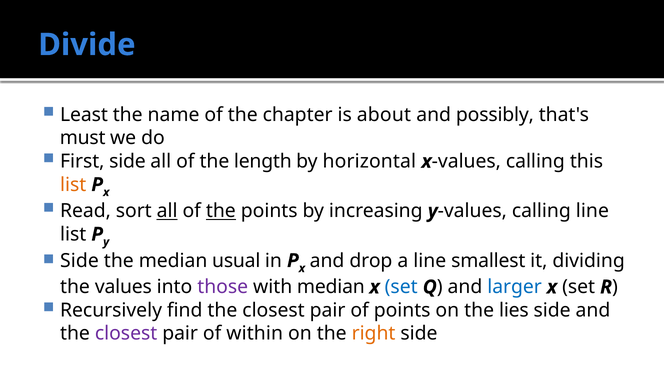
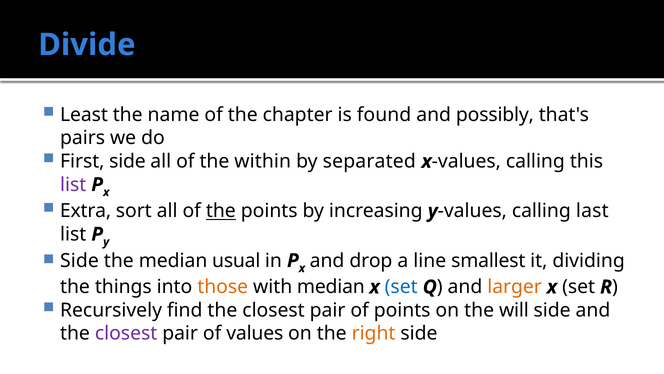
about: about -> found
must: must -> pairs
length: length -> within
horizontal: horizontal -> separated
list at (73, 184) colour: orange -> purple
Read: Read -> Extra
all at (167, 211) underline: present -> none
calling line: line -> last
the values: values -> things
those colour: purple -> orange
larger colour: blue -> orange
lies: lies -> will
of within: within -> values
